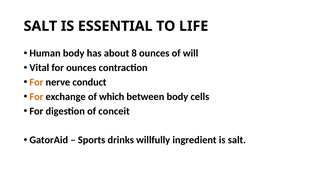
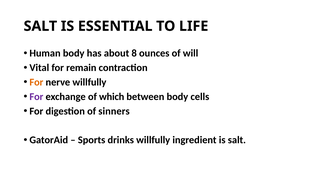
for ounces: ounces -> remain
nerve conduct: conduct -> willfully
For at (36, 96) colour: orange -> purple
conceit: conceit -> sinners
